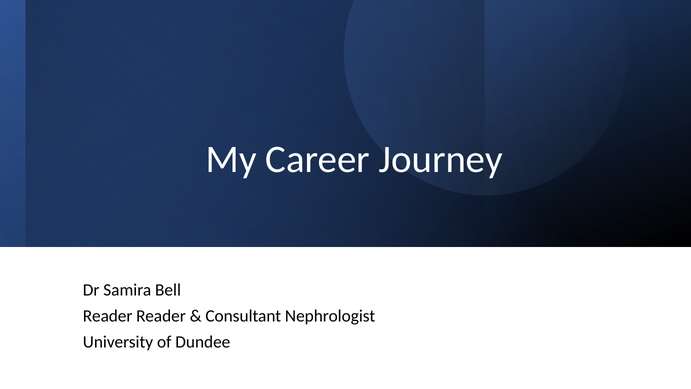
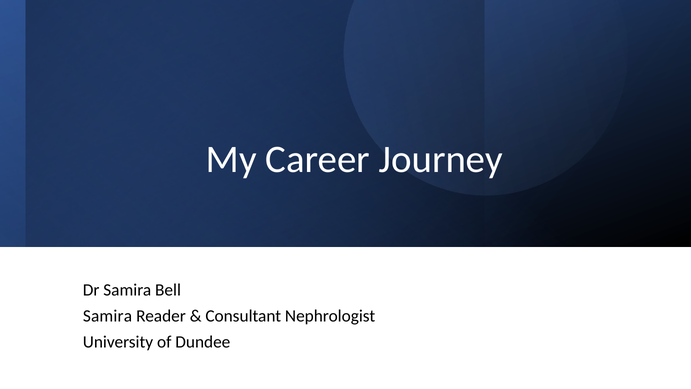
Reader at (108, 316): Reader -> Samira
